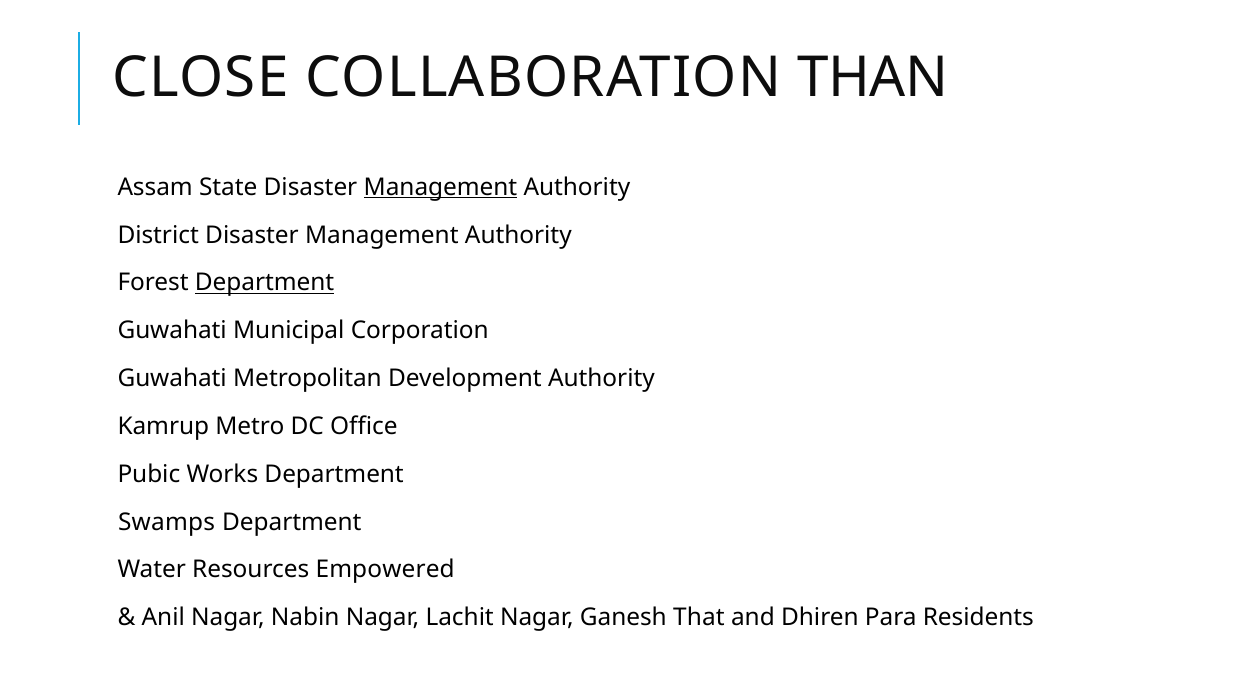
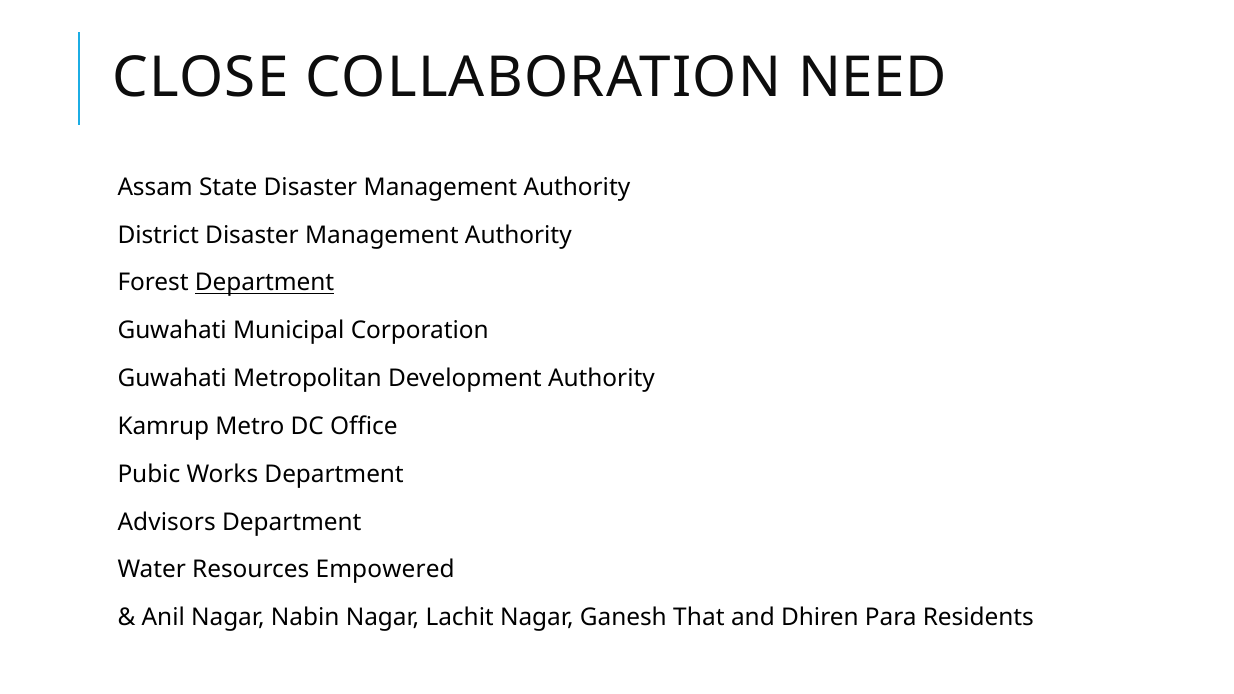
THAN: THAN -> NEED
Management at (440, 187) underline: present -> none
Swamps: Swamps -> Advisors
